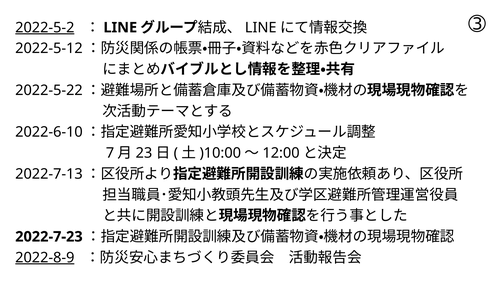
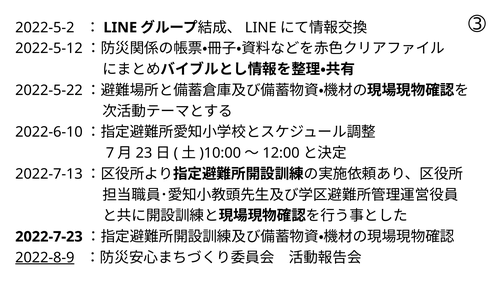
2022-5-2 underline: present -> none
